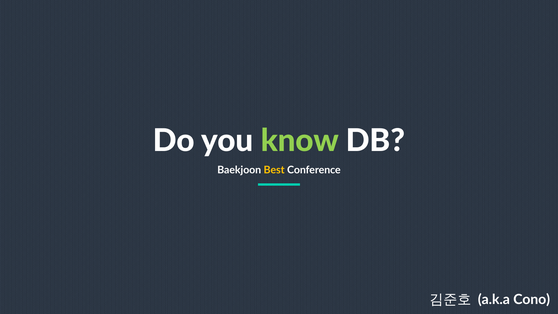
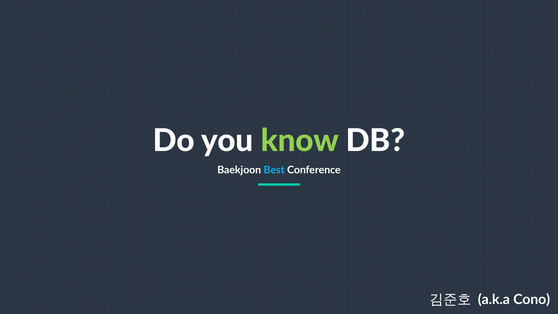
Best colour: yellow -> light blue
